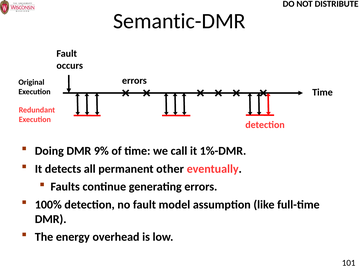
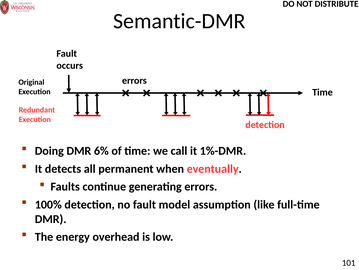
9%: 9% -> 6%
other: other -> when
